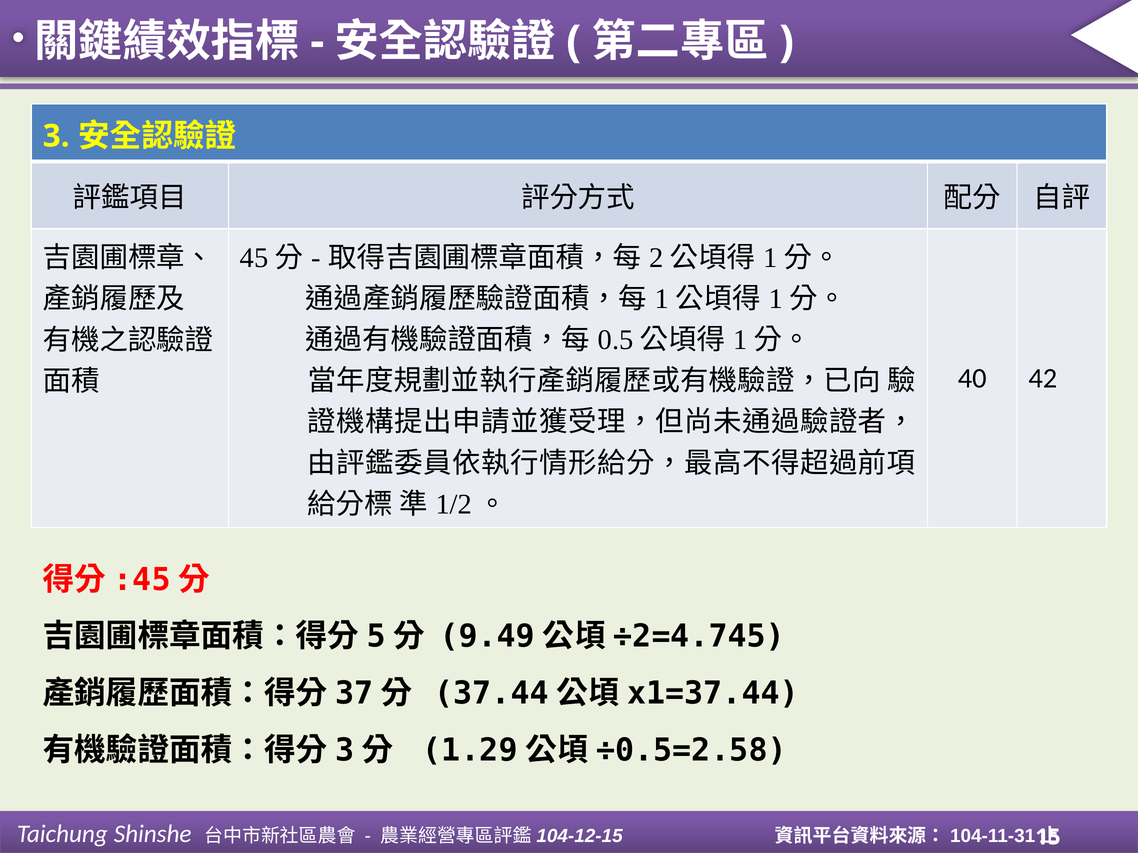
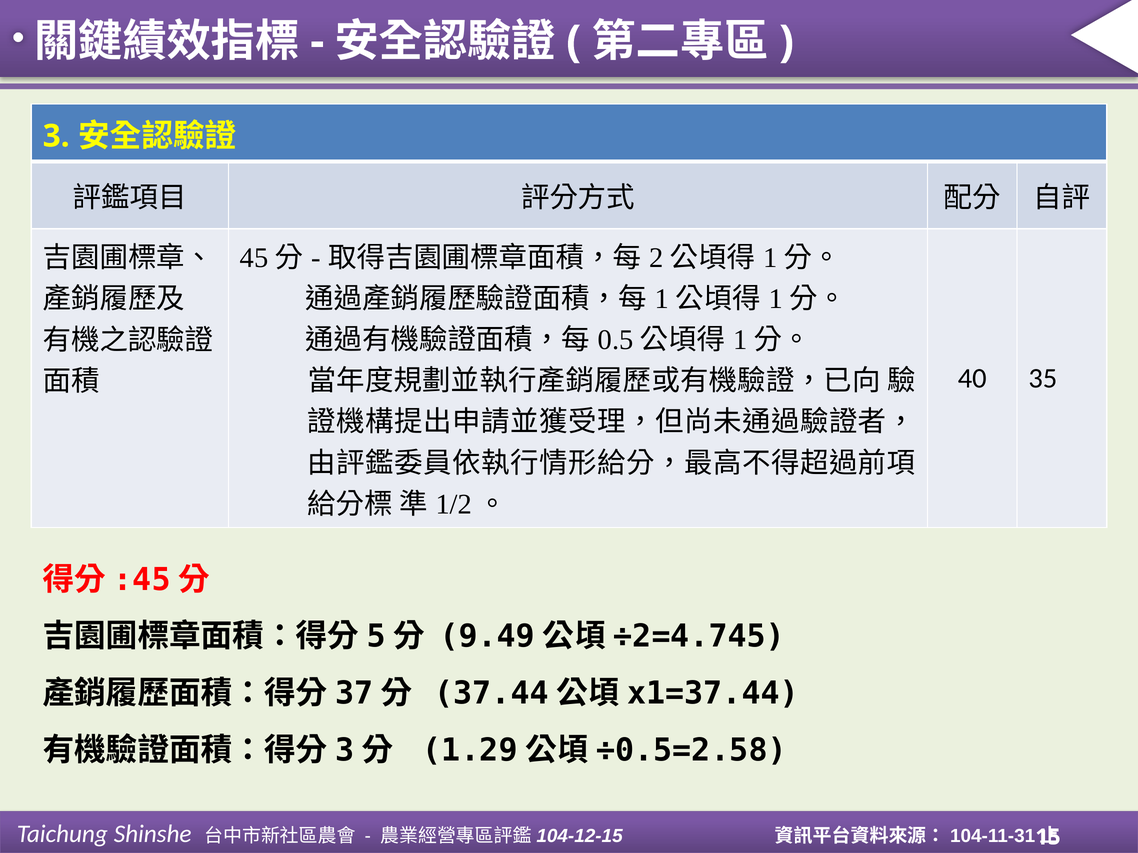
42: 42 -> 35
